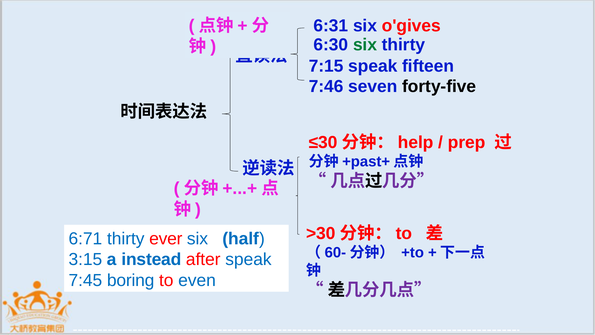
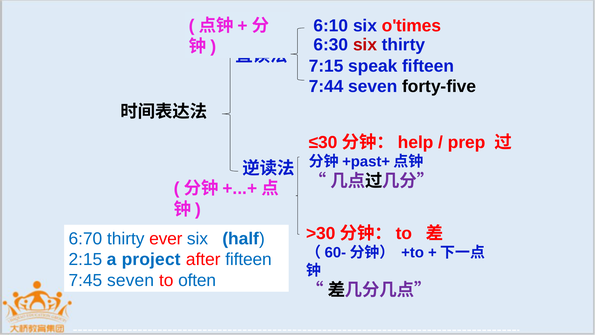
6:31: 6:31 -> 6:10
o'gives: o'gives -> o'times
six at (365, 45) colour: green -> red
7:46: 7:46 -> 7:44
6:71: 6:71 -> 6:70
3:15: 3:15 -> 2:15
instead: instead -> project
after speak: speak -> fifteen
7:45 boring: boring -> seven
even: even -> often
